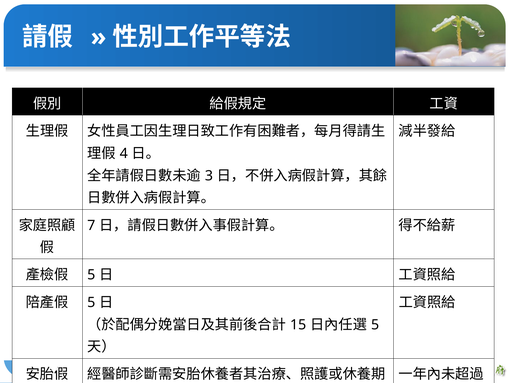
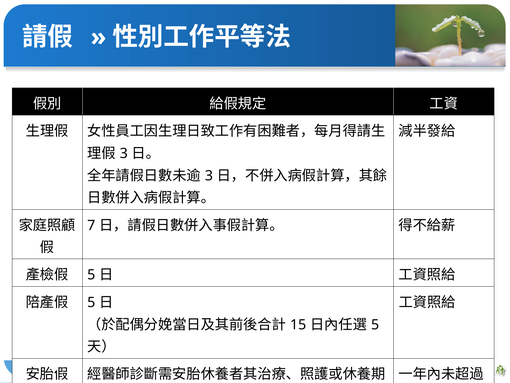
4 at (124, 153): 4 -> 3
